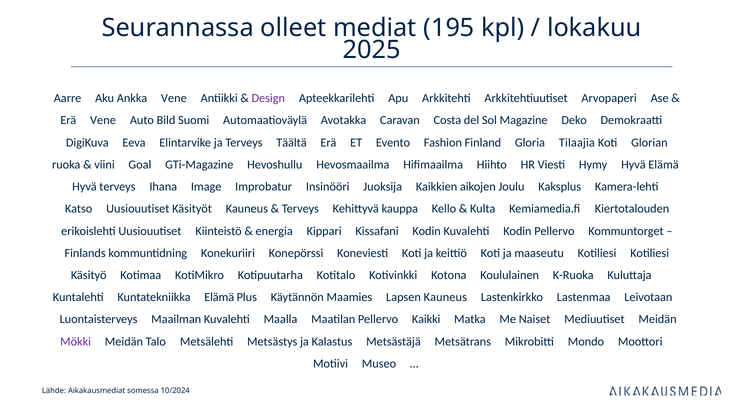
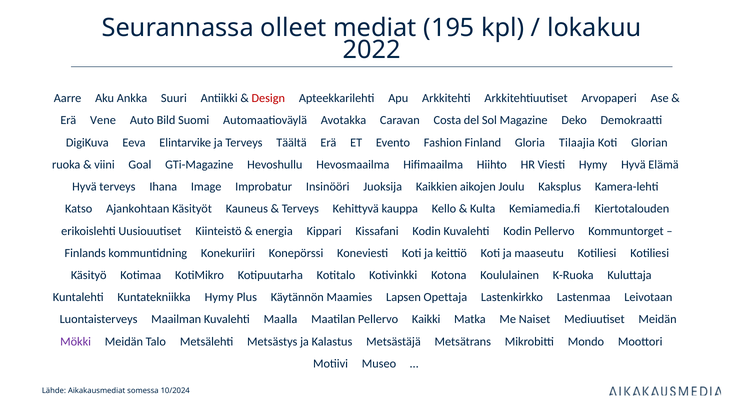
2025: 2025 -> 2022
Ankka Vene: Vene -> Suuri
Design colour: purple -> red
Katso Uusiouutiset: Uusiouutiset -> Ajankohtaan
Kuntatekniikka Elämä: Elämä -> Hymy
Lapsen Kauneus: Kauneus -> Opettaja
